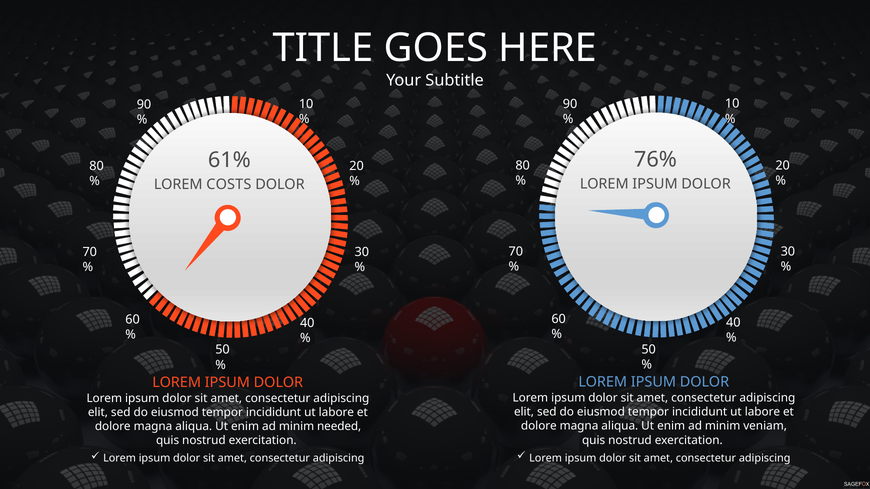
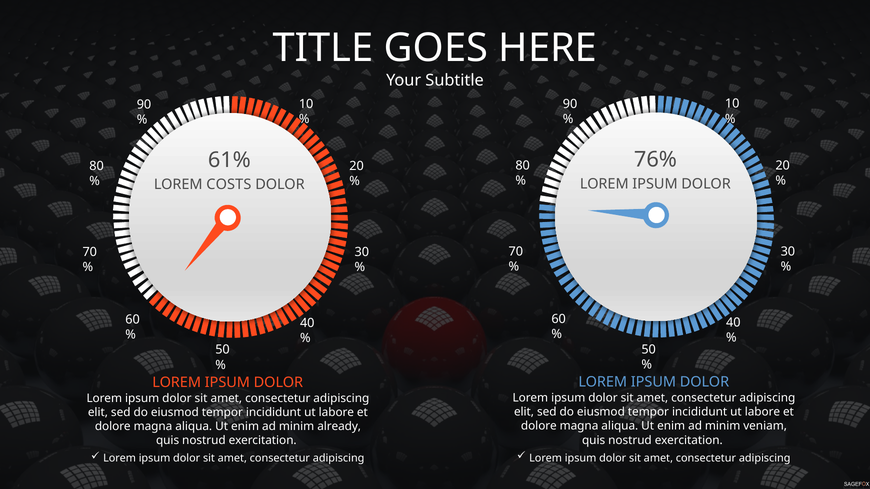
needed: needed -> already
